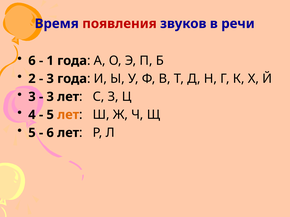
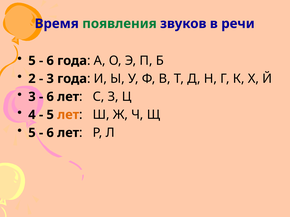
появления colour: red -> green
6 at (32, 61): 6 -> 5
1 at (50, 61): 1 -> 6
3 at (50, 97): 3 -> 6
